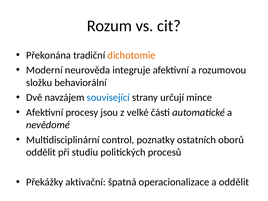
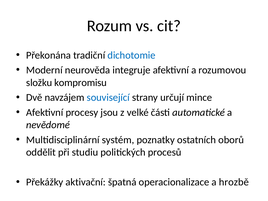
dichotomie colour: orange -> blue
behaviorální: behaviorální -> kompromisu
control: control -> systém
a oddělit: oddělit -> hrozbě
